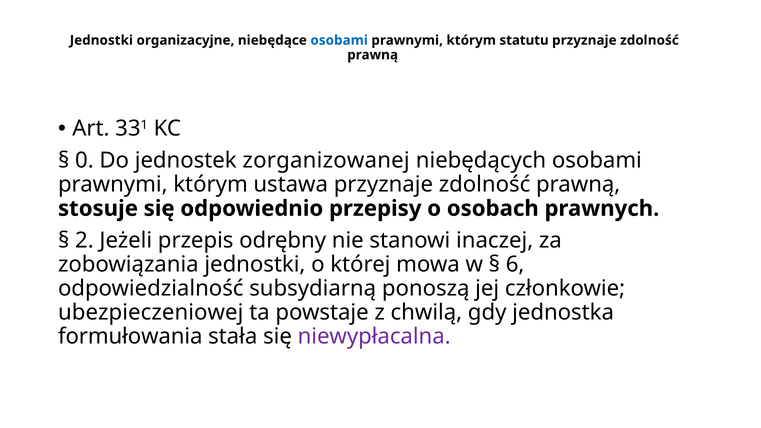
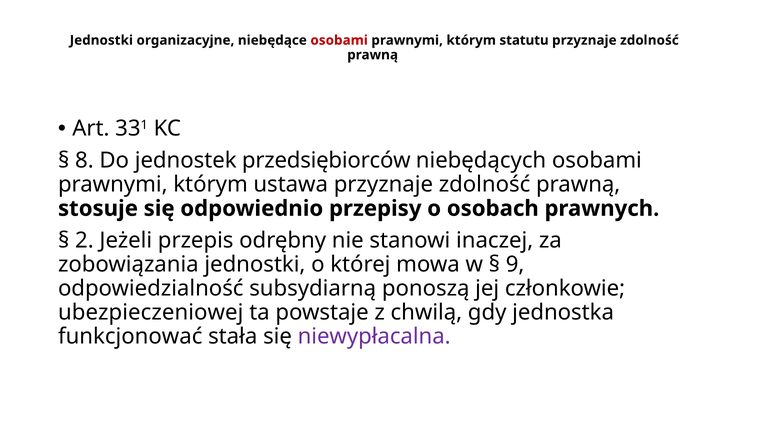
osobami at (339, 40) colour: blue -> red
0: 0 -> 8
zorganizowanej: zorganizowanej -> przedsiębiorców
6: 6 -> 9
formułowania: formułowania -> funkcjonować
